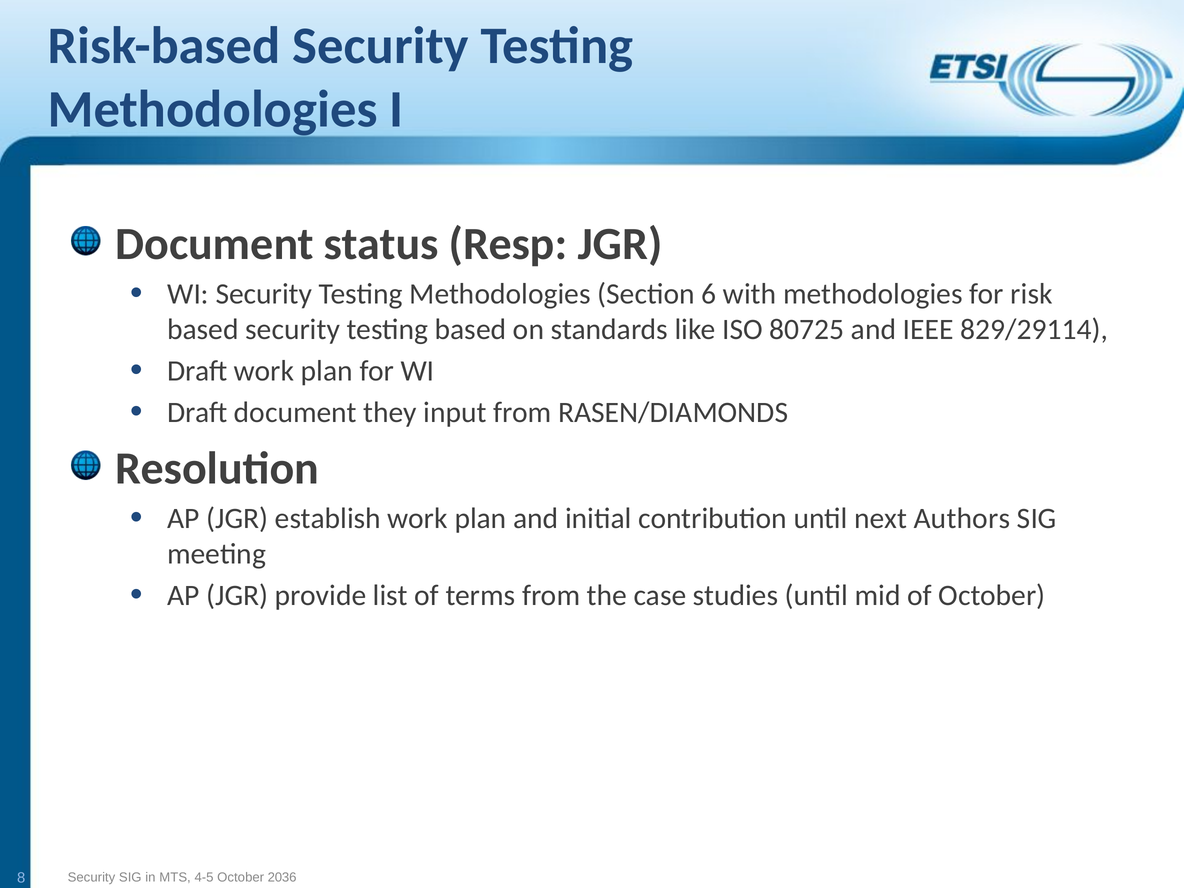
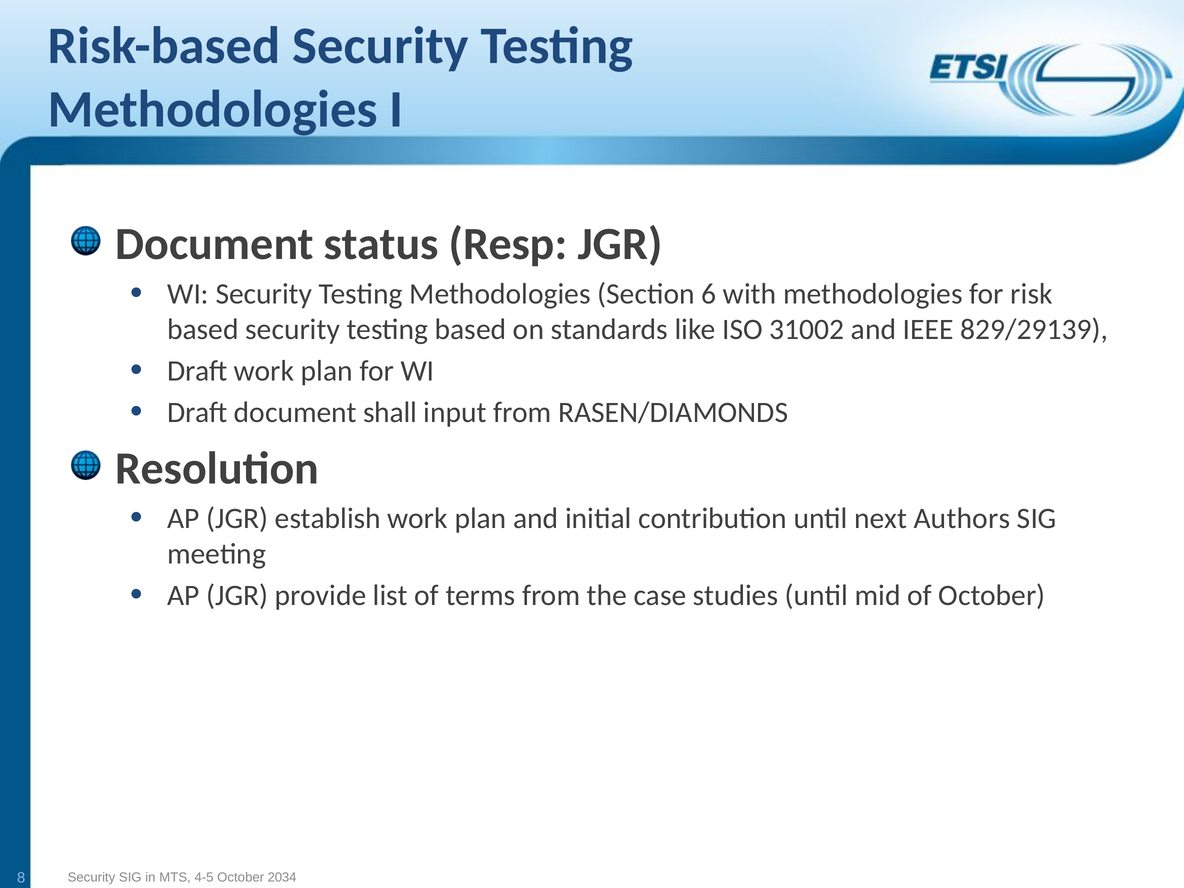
80725: 80725 -> 31002
829/29114: 829/29114 -> 829/29139
they: they -> shall
2036: 2036 -> 2034
